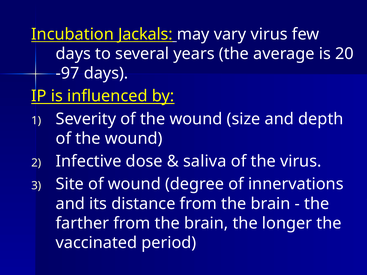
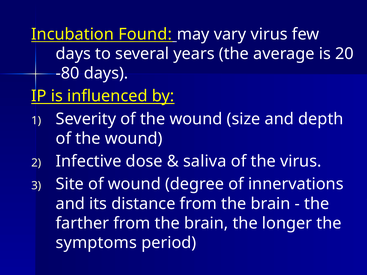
Jackals: Jackals -> Found
-97: -97 -> -80
vaccinated: vaccinated -> symptoms
